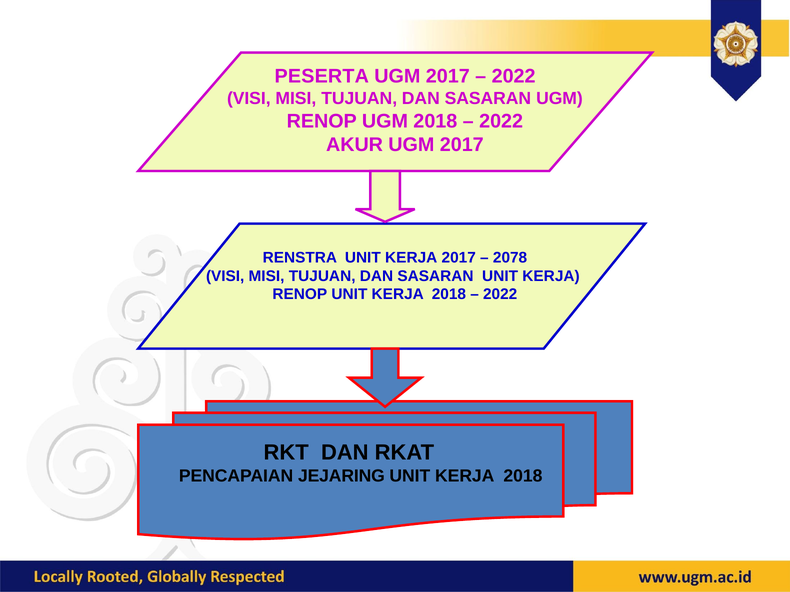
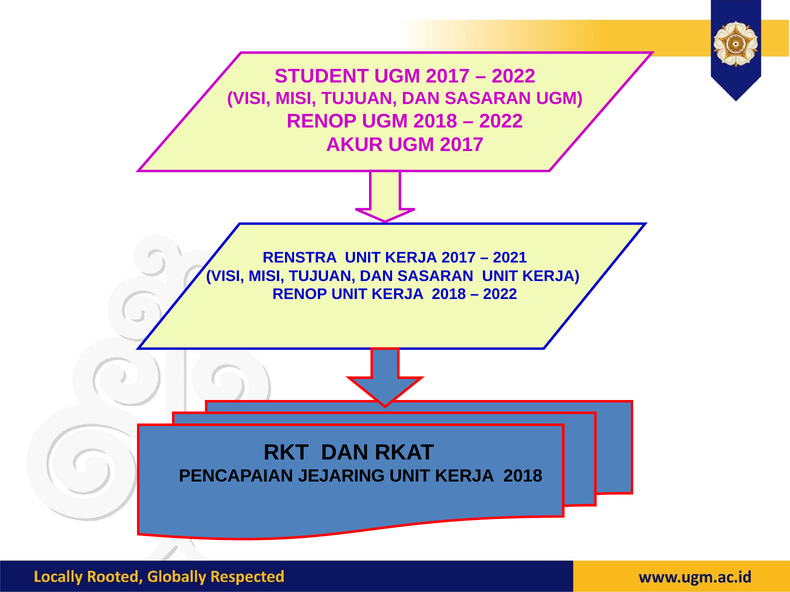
PESERTA: PESERTA -> STUDENT
2078: 2078 -> 2021
